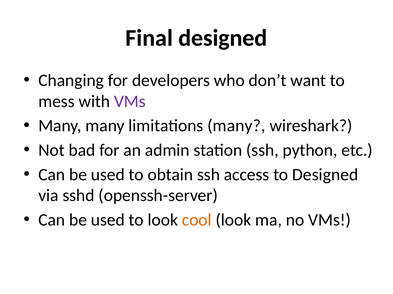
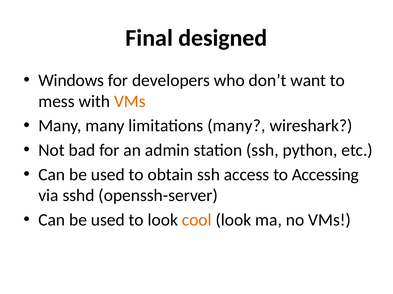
Changing: Changing -> Windows
VMs at (130, 102) colour: purple -> orange
to Designed: Designed -> Accessing
